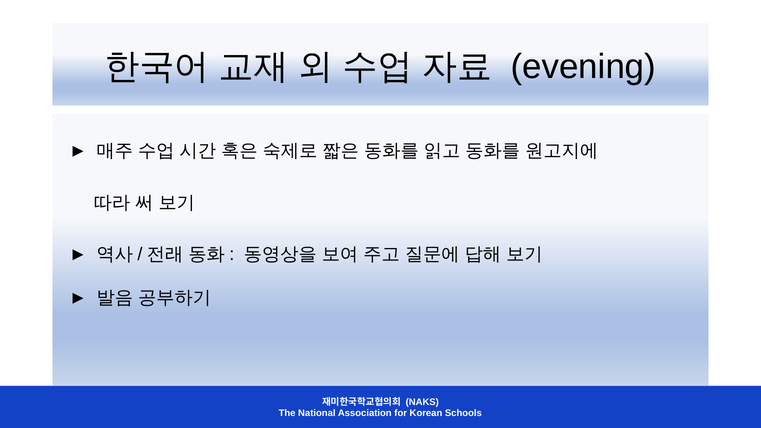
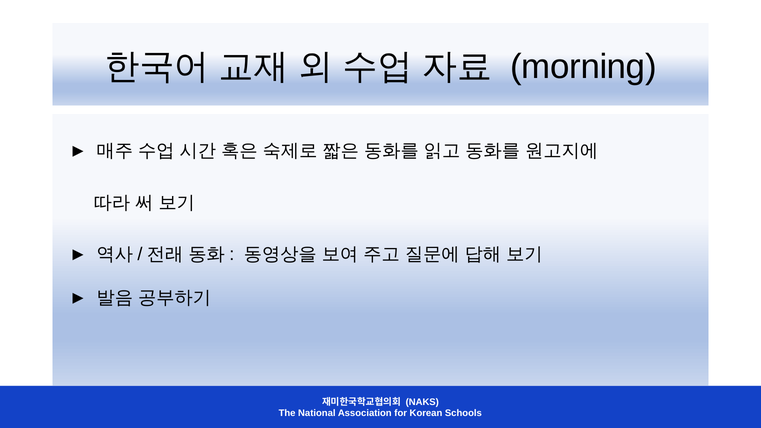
evening: evening -> morning
